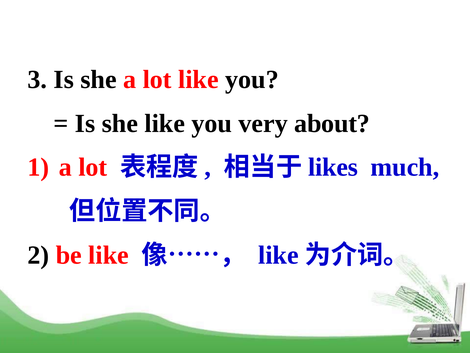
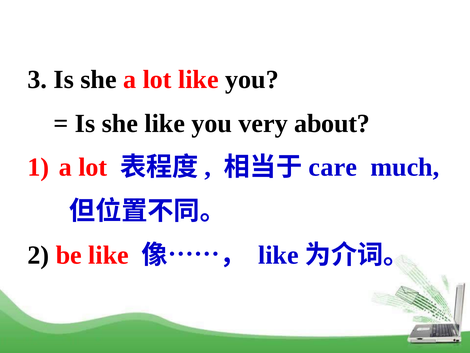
likes: likes -> care
